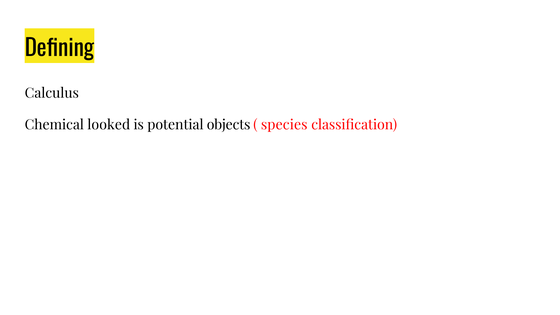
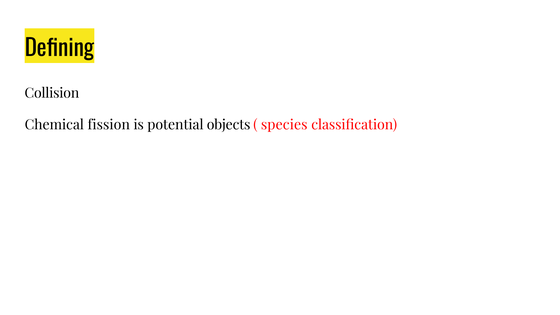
Calculus: Calculus -> Collision
looked: looked -> fission
